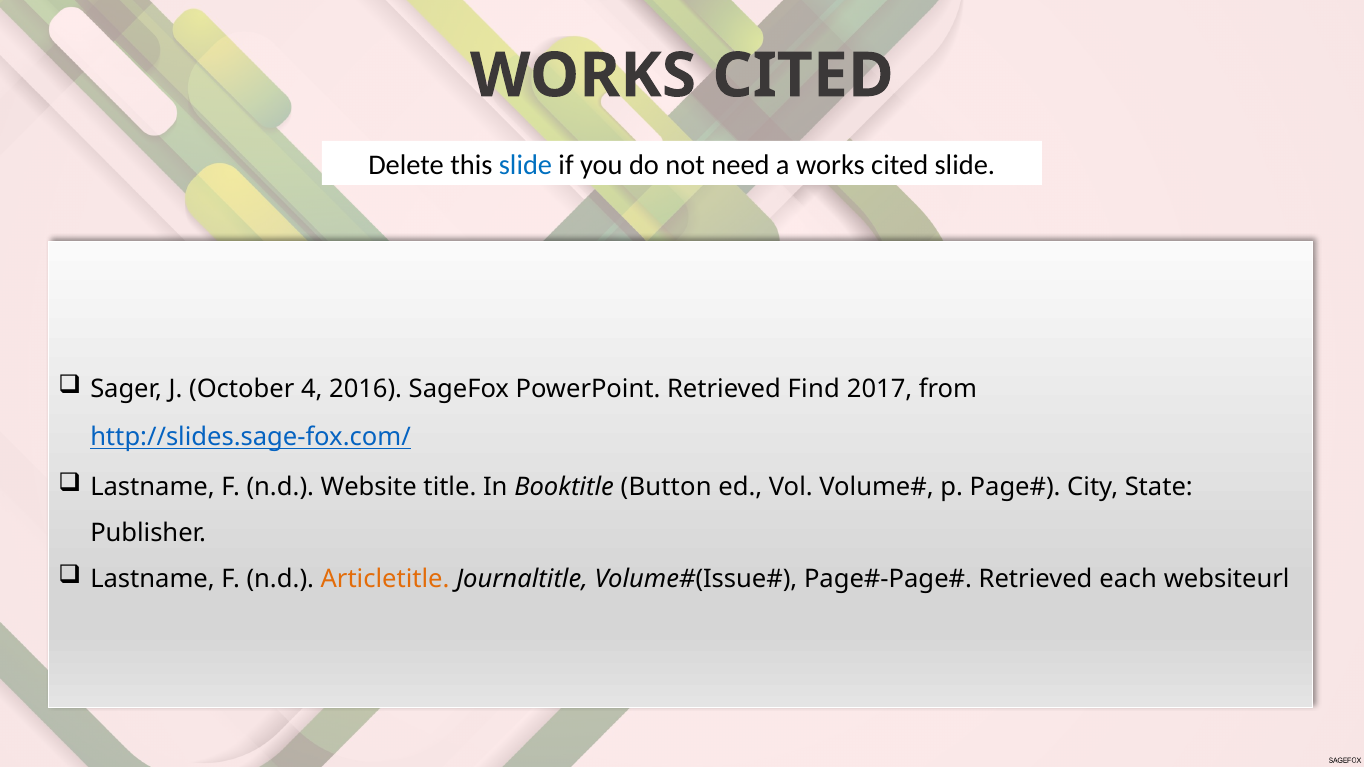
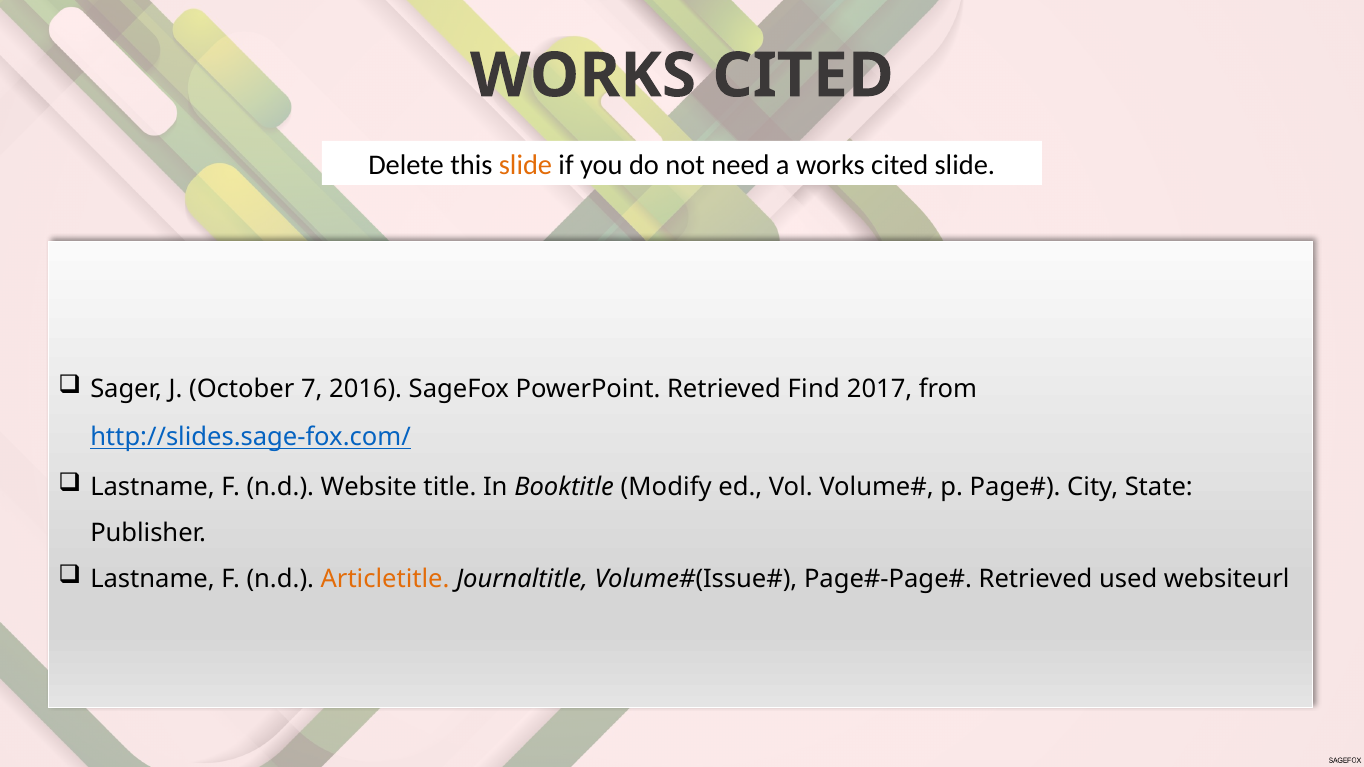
slide at (525, 165) colour: blue -> orange
4: 4 -> 7
Button: Button -> Modify
each: each -> used
